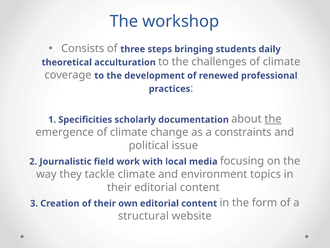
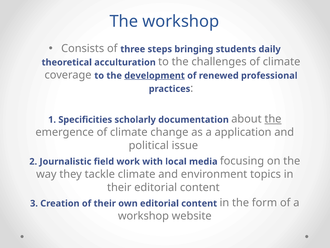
development underline: none -> present
constraints: constraints -> application
structural at (143, 216): structural -> workshop
